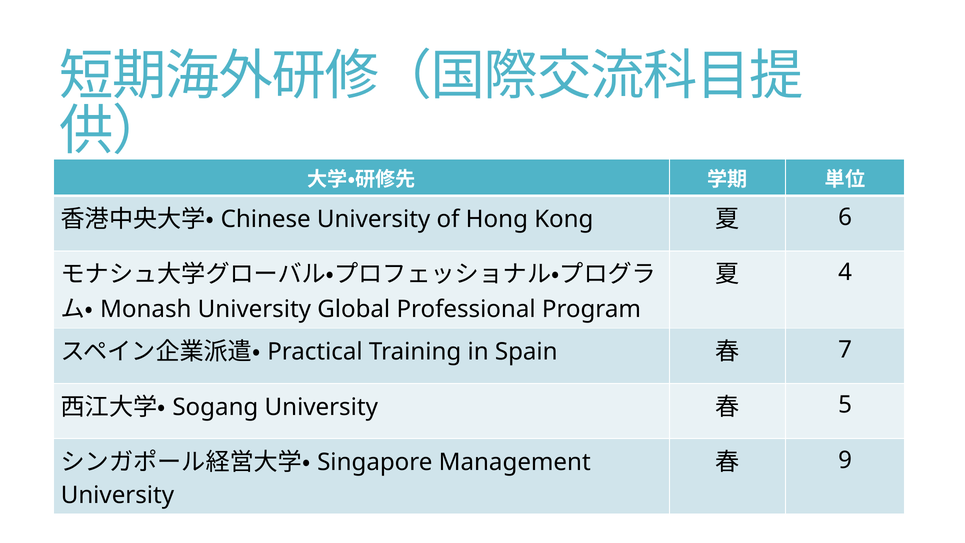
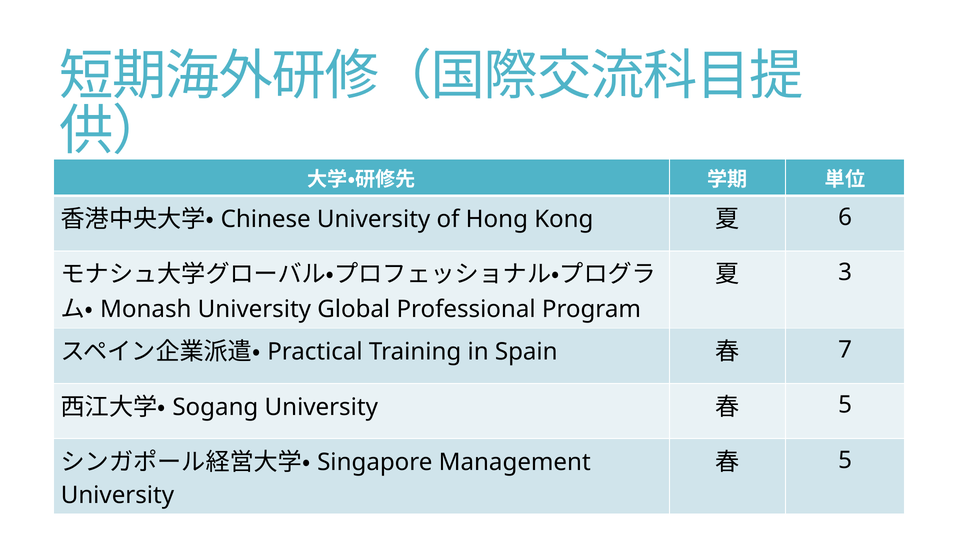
4: 4 -> 3
9 at (845, 460): 9 -> 5
